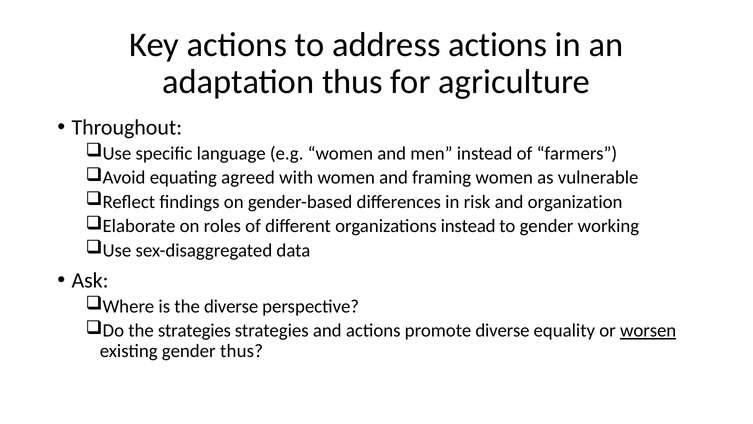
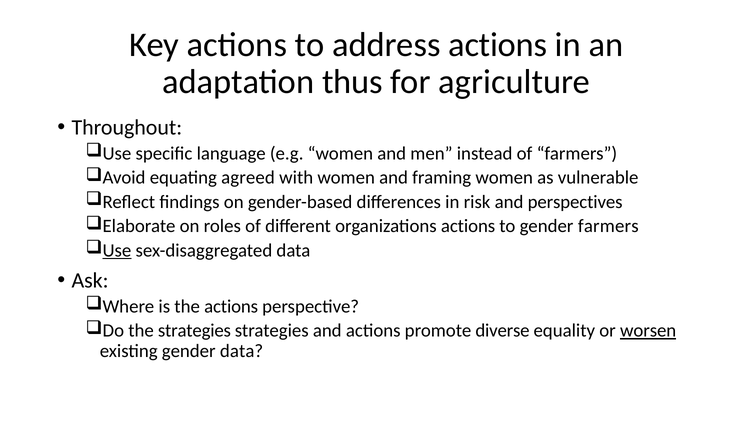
organization: organization -> perspectives
organizations instead: instead -> actions
gender working: working -> farmers
Use at (117, 250) underline: none -> present
the diverse: diverse -> actions
gender thus: thus -> data
